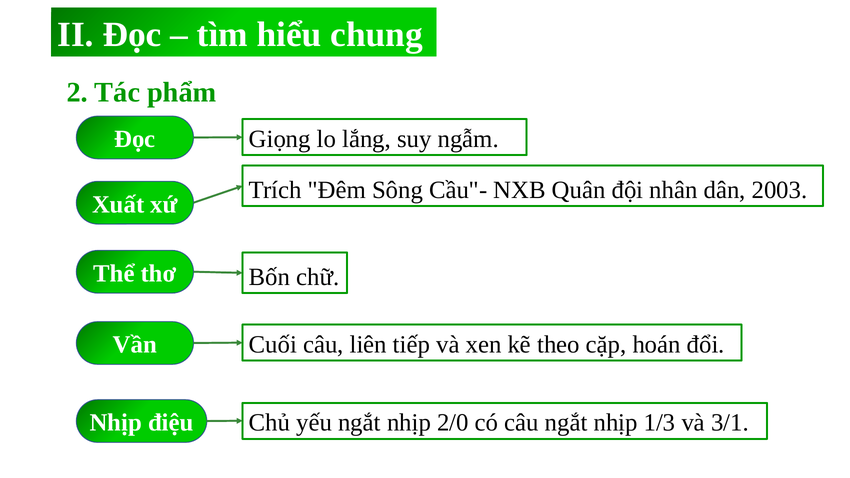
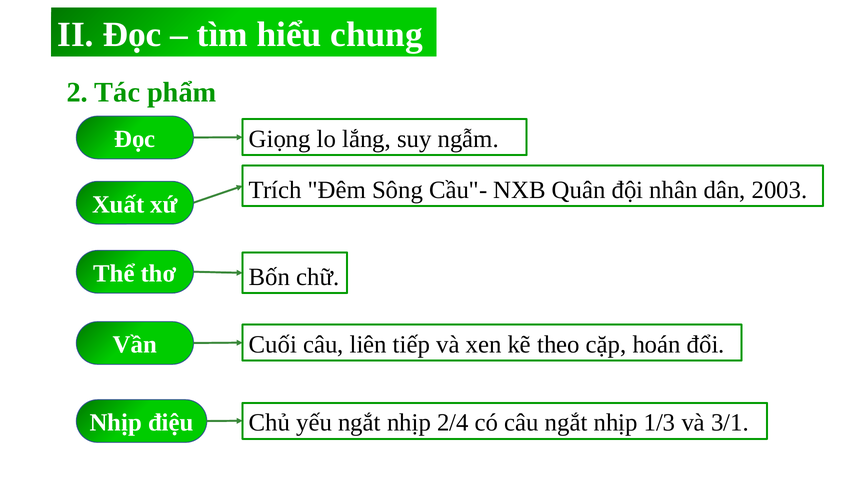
2/0: 2/0 -> 2/4
